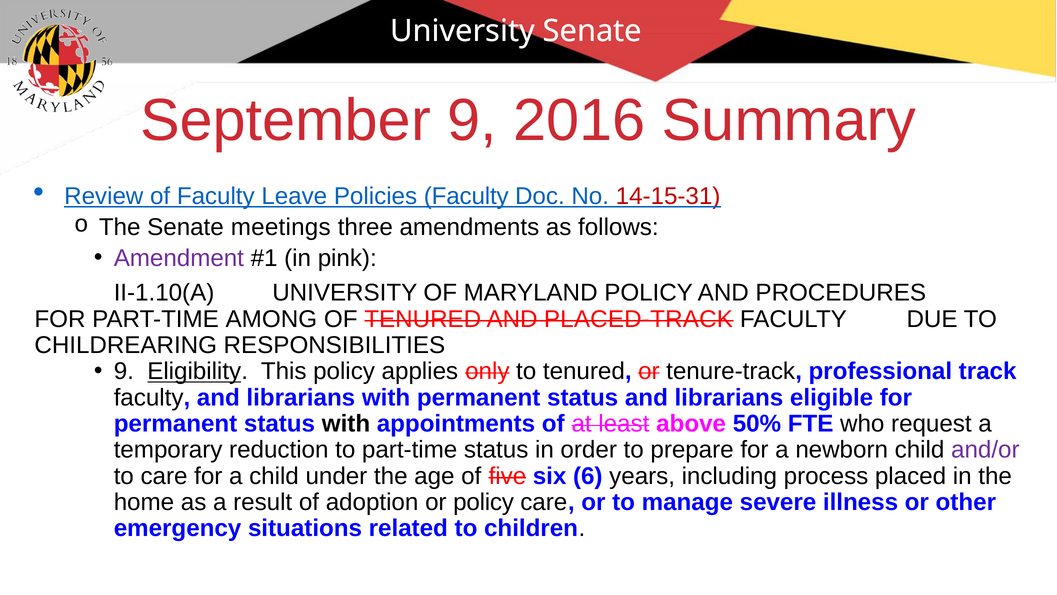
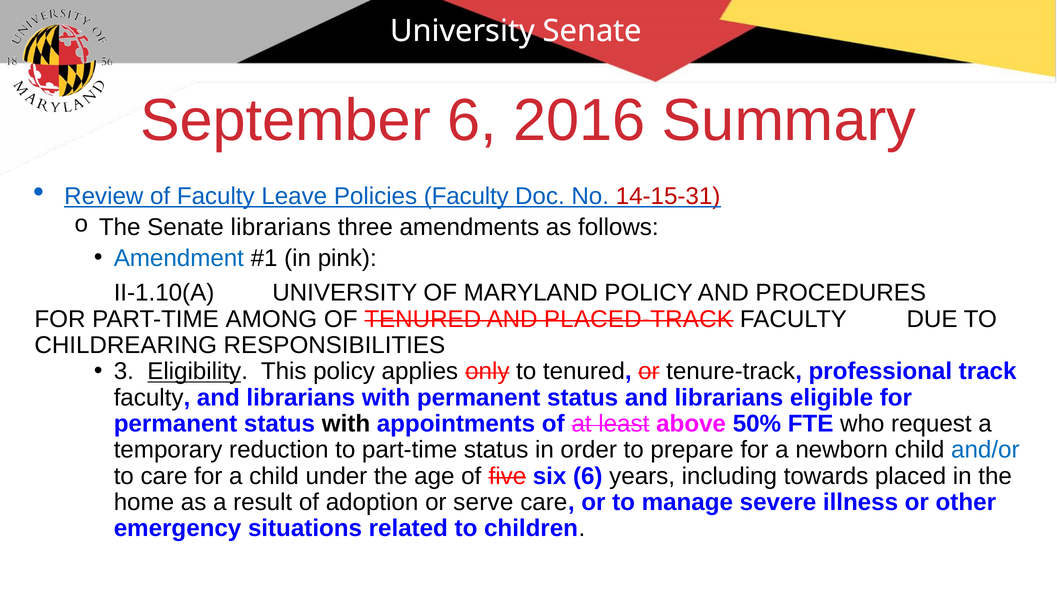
September 9: 9 -> 6
Senate meetings: meetings -> librarians
Amendment colour: purple -> blue
9 at (124, 371): 9 -> 3
and/or colour: purple -> blue
process: process -> towards
or policy: policy -> serve
